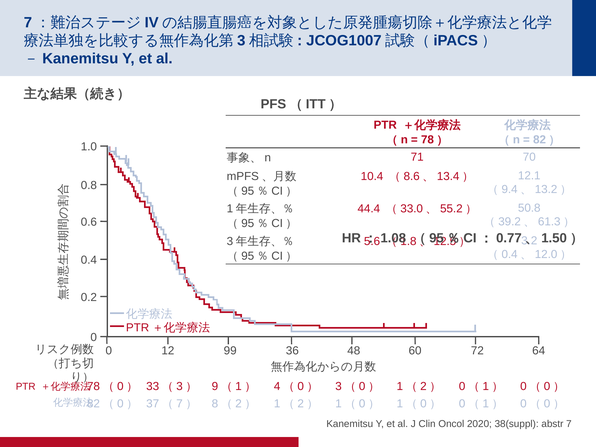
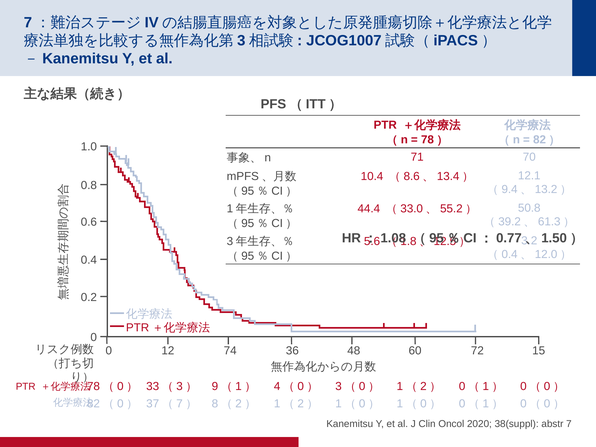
99: 99 -> 74
64: 64 -> 15
